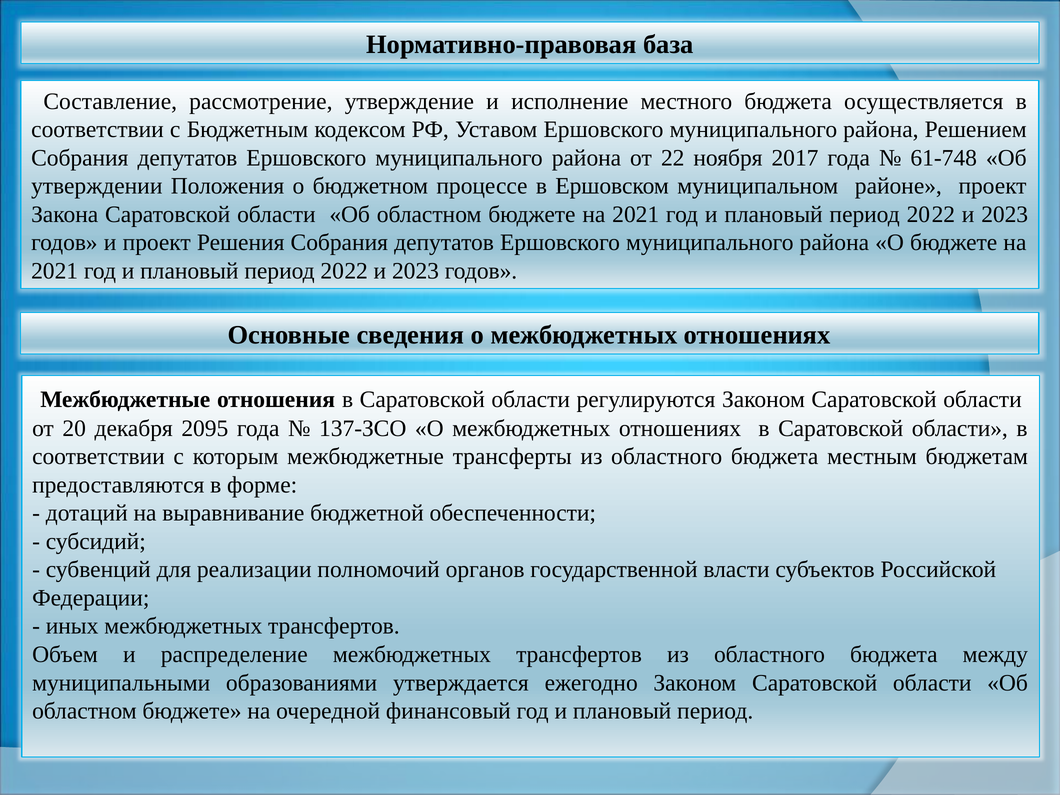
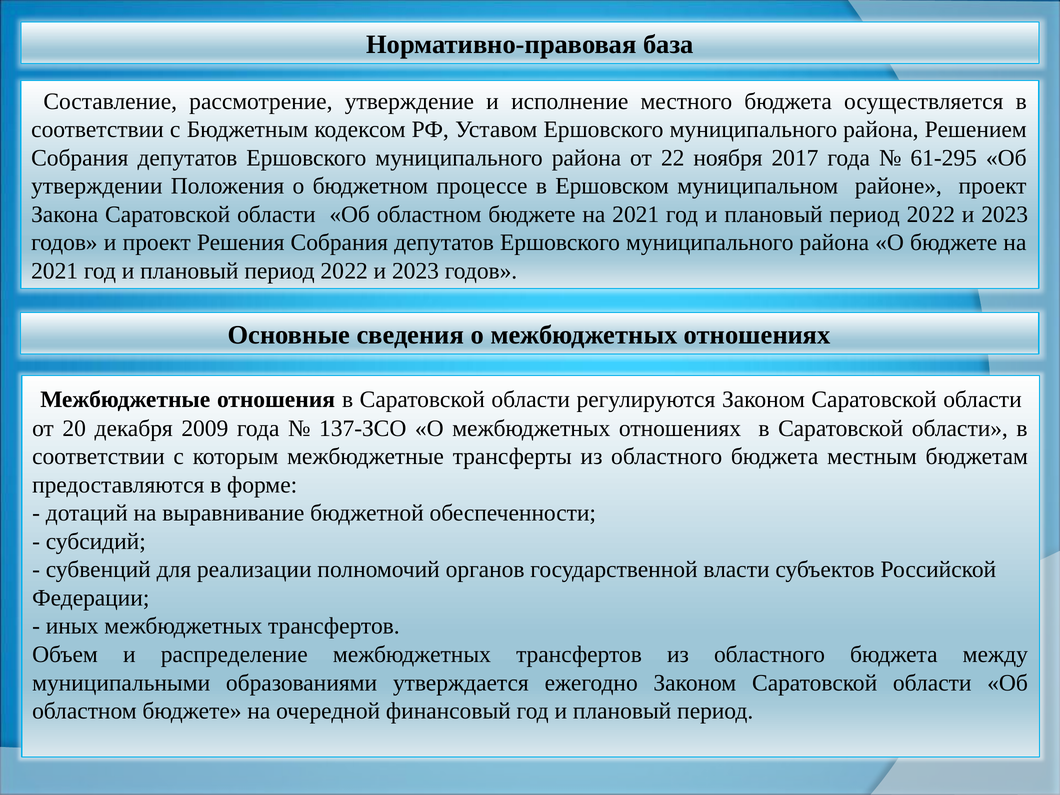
61-748: 61-748 -> 61-295
2095: 2095 -> 2009
